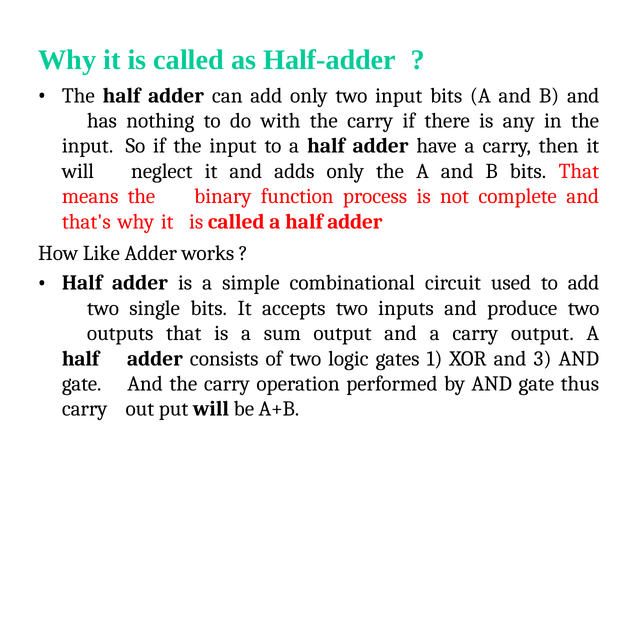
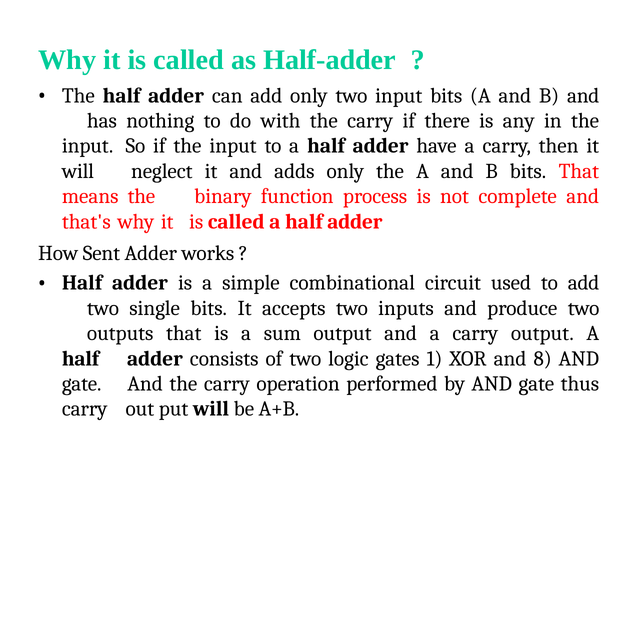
Like: Like -> Sent
3: 3 -> 8
